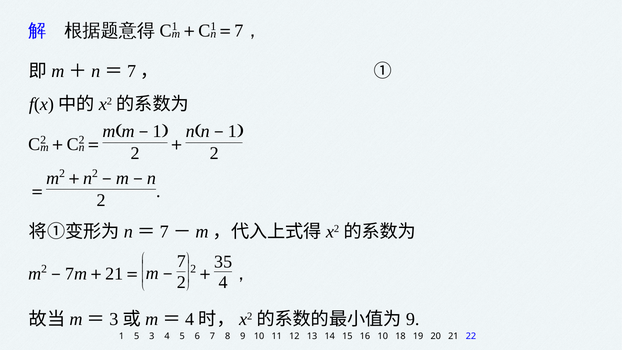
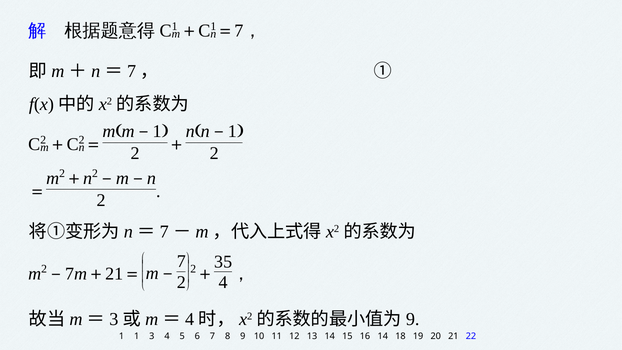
1 5: 5 -> 1
16 10: 10 -> 14
